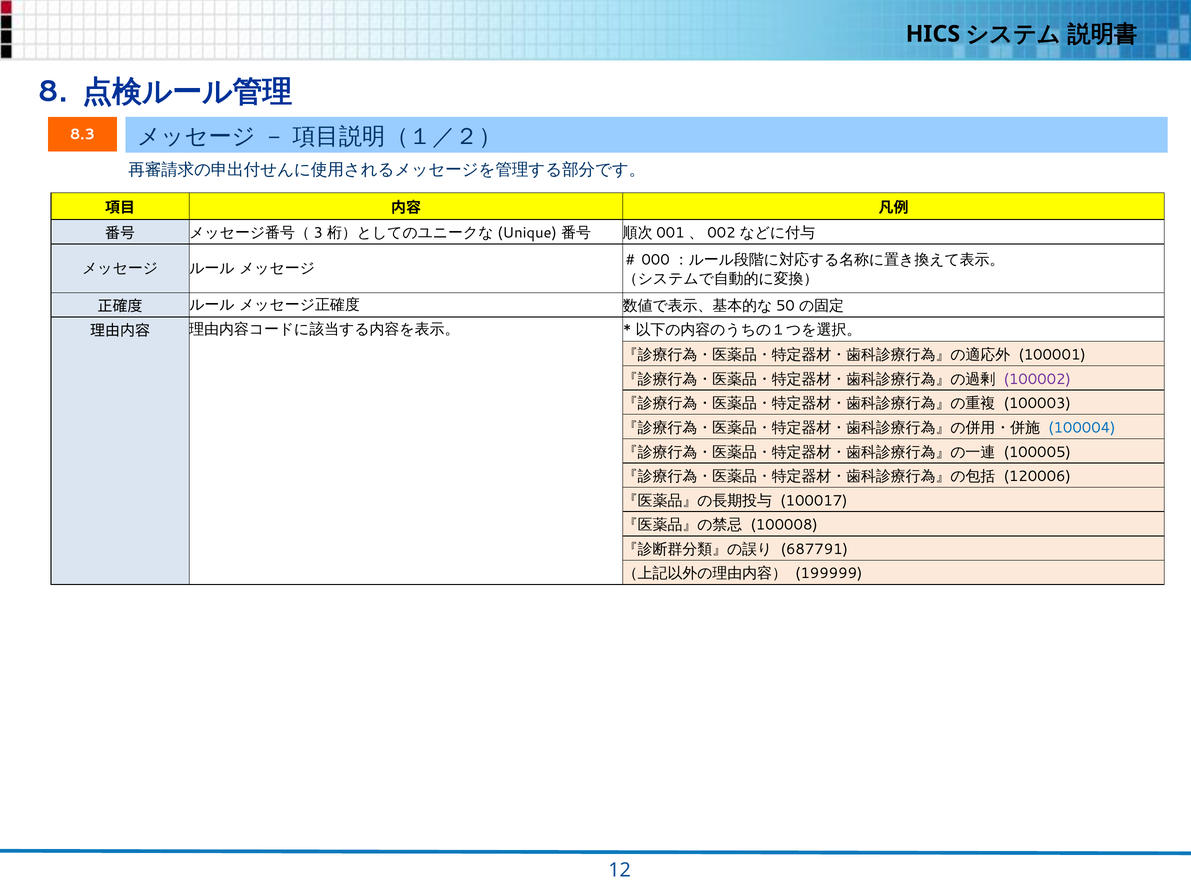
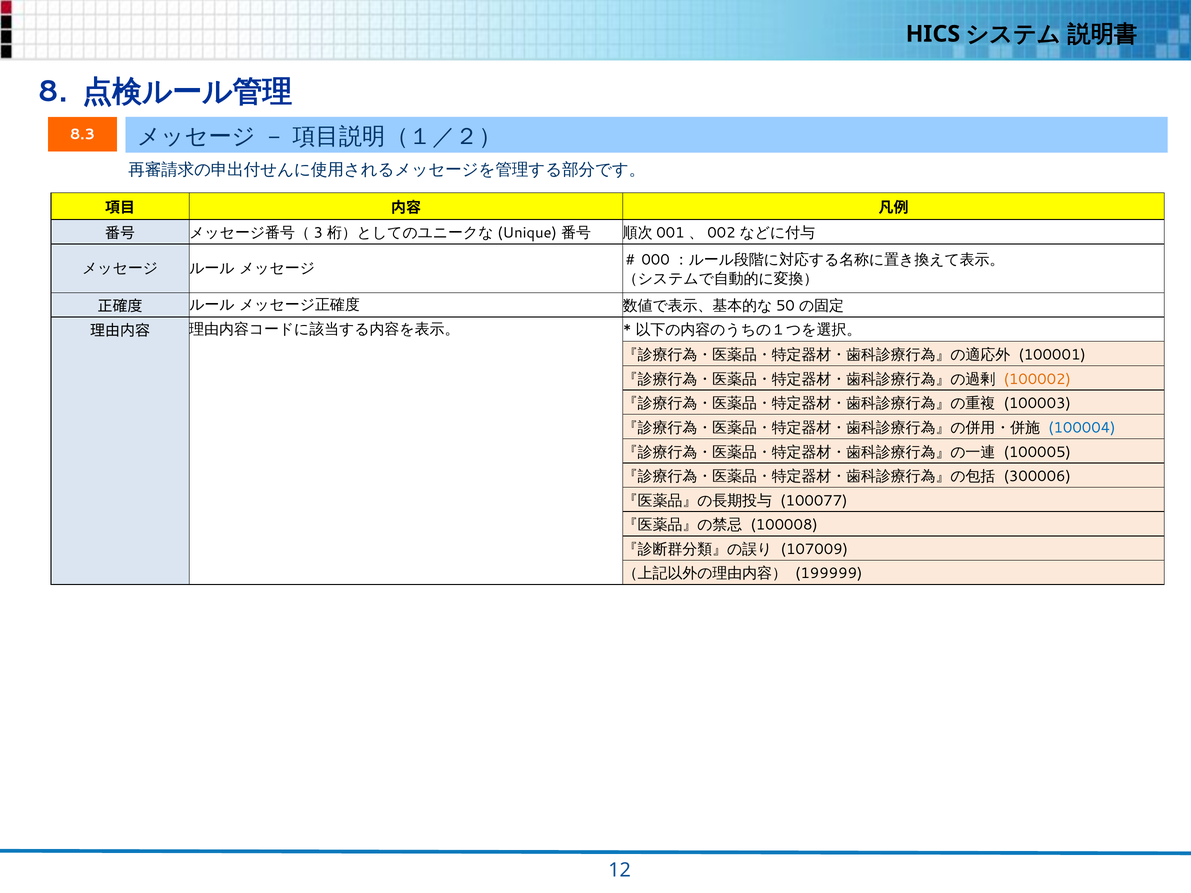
100002 colour: purple -> orange
120006: 120006 -> 300006
100017: 100017 -> 100077
687791: 687791 -> 107009
